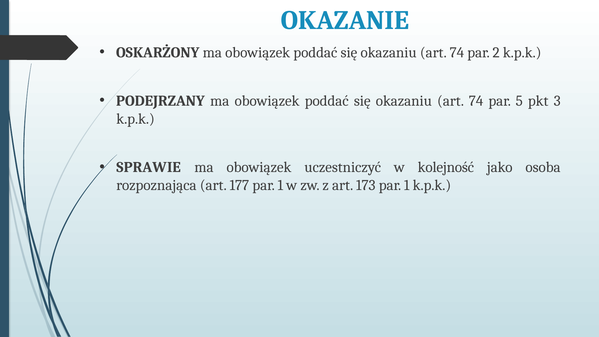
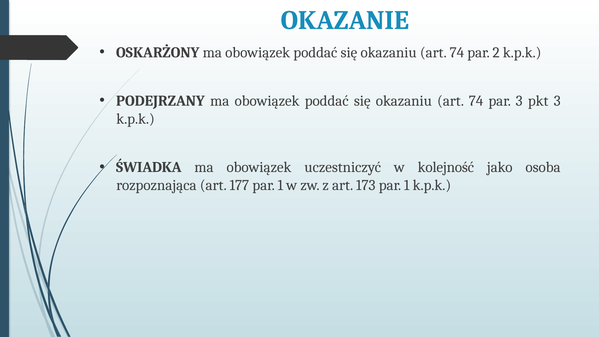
par 5: 5 -> 3
SPRAWIE: SPRAWIE -> ŚWIADKA
